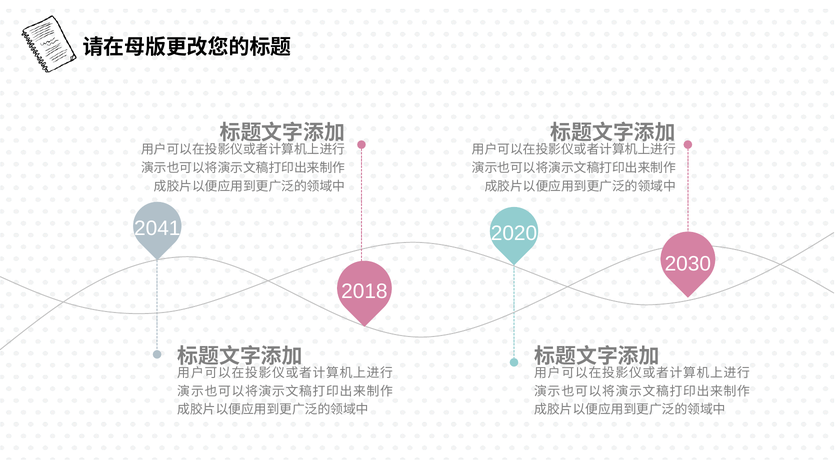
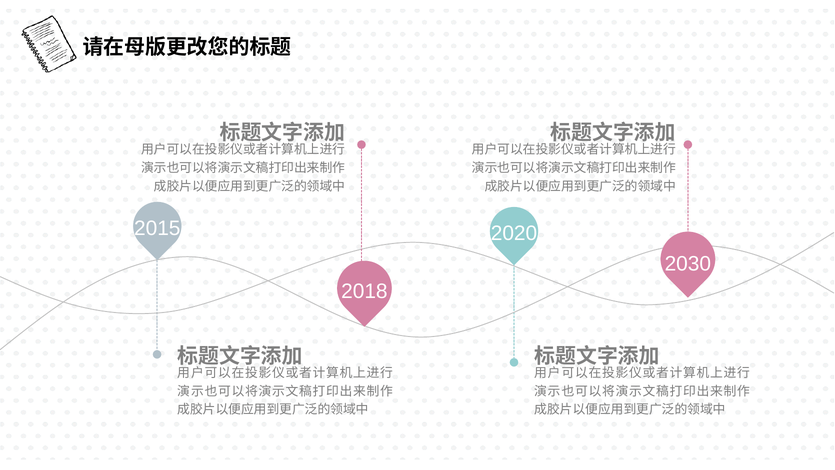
2041: 2041 -> 2015
